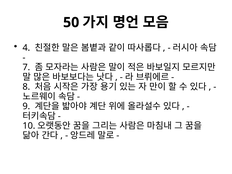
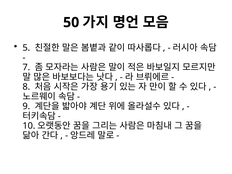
4: 4 -> 5
